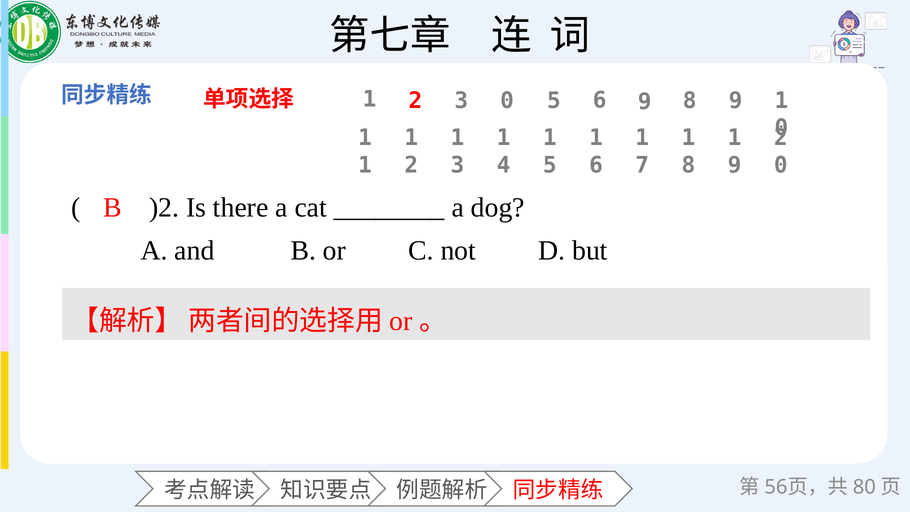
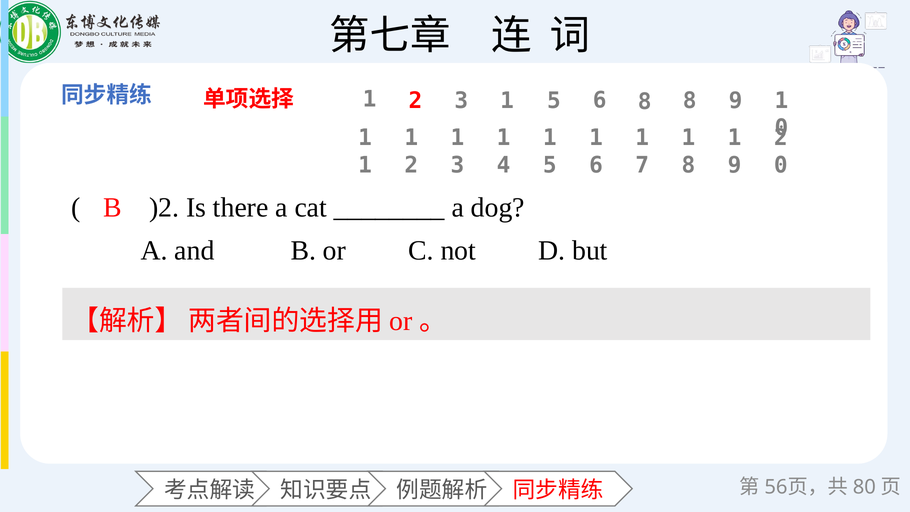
2 3 0: 0 -> 1
6 9: 9 -> 8
